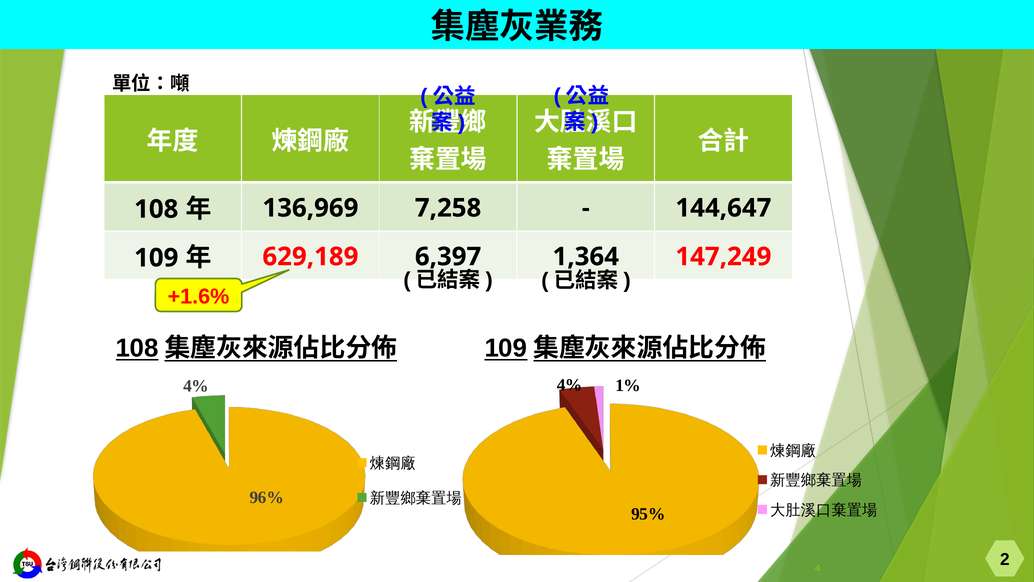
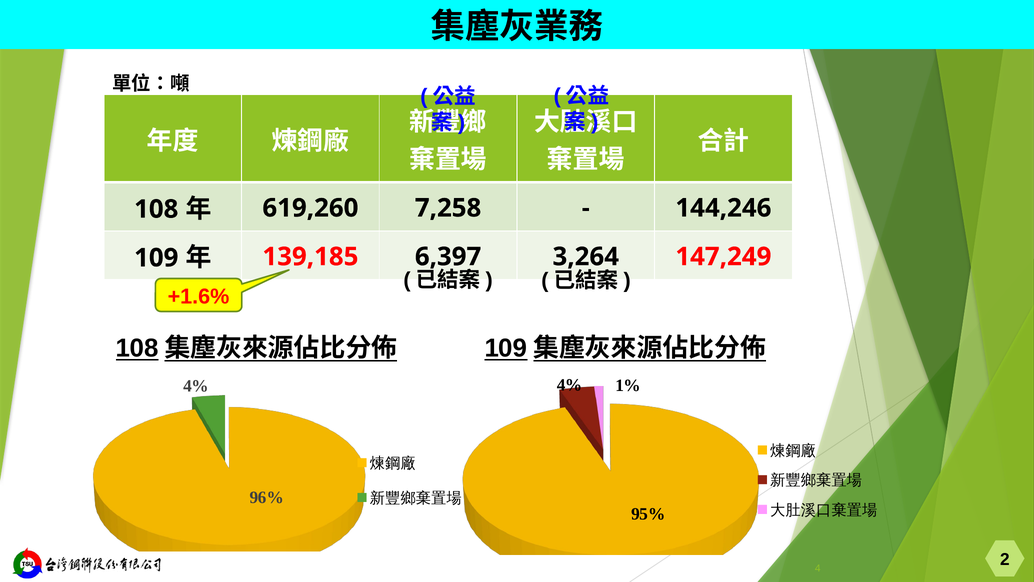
136,969: 136,969 -> 619,260
144,647: 144,647 -> 144,246
629,189: 629,189 -> 139,185
1,364: 1,364 -> 3,264
